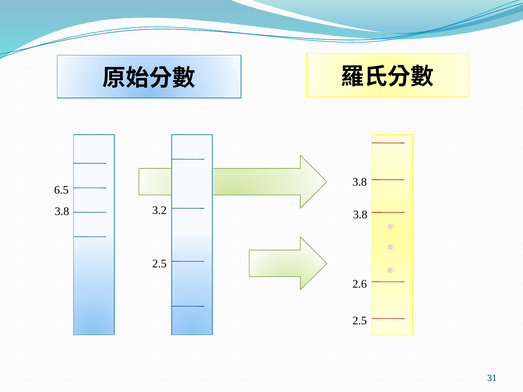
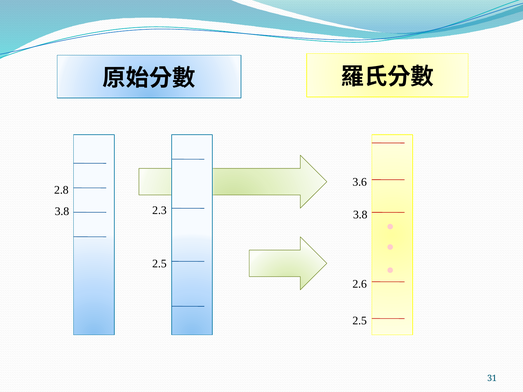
3.8 at (360, 182): 3.8 -> 3.6
6.5: 6.5 -> 2.8
3.2: 3.2 -> 2.3
